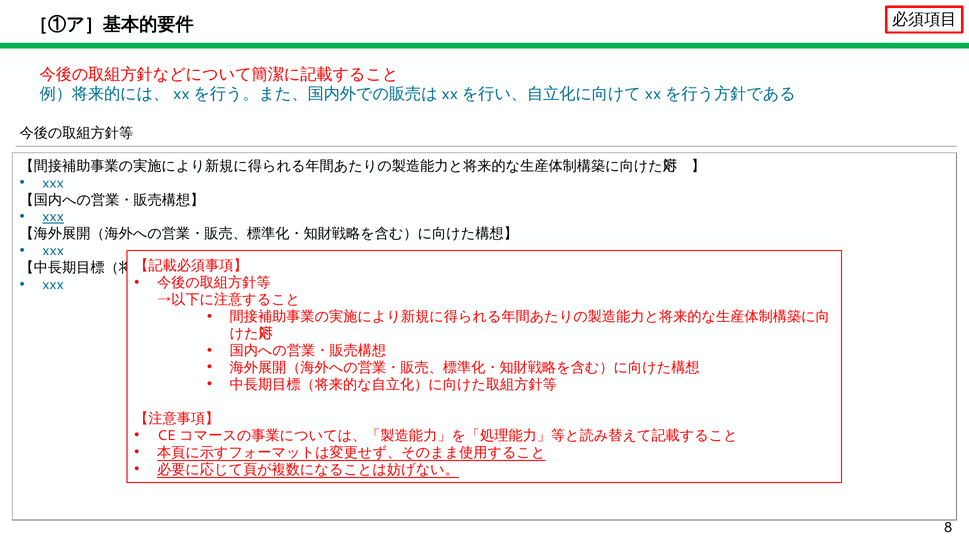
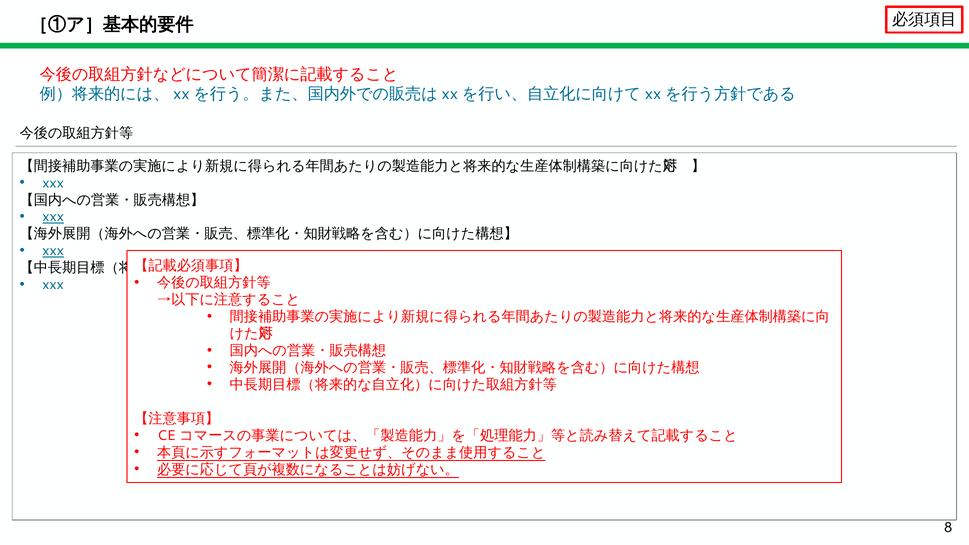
xxx at (53, 251) underline: none -> present
